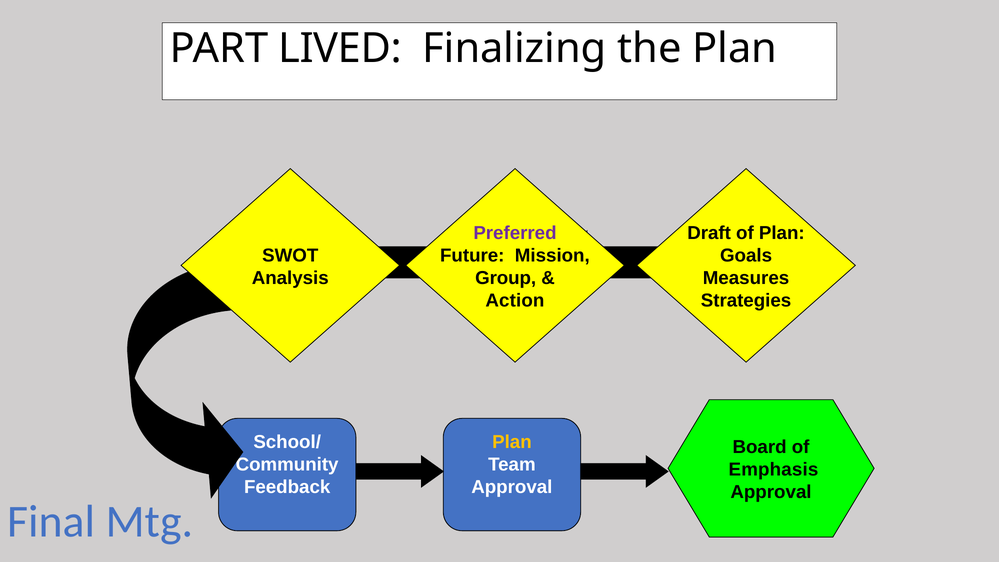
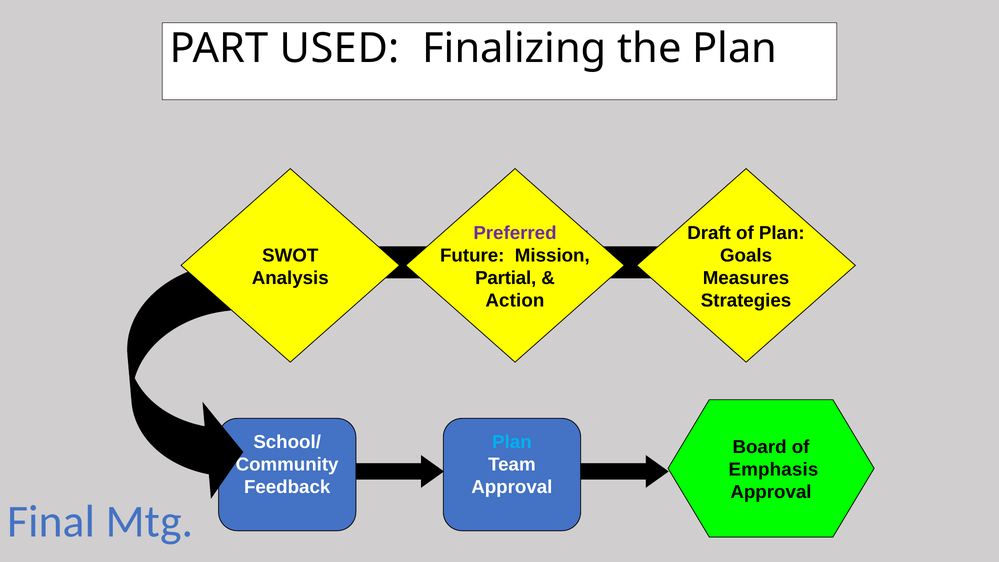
LIVED: LIVED -> USED
Group: Group -> Partial
Plan at (512, 442) colour: yellow -> light blue
